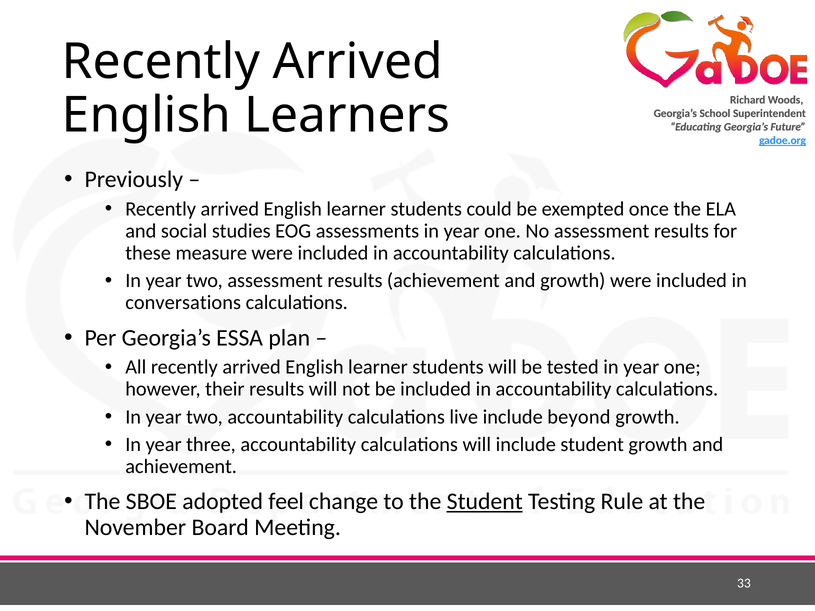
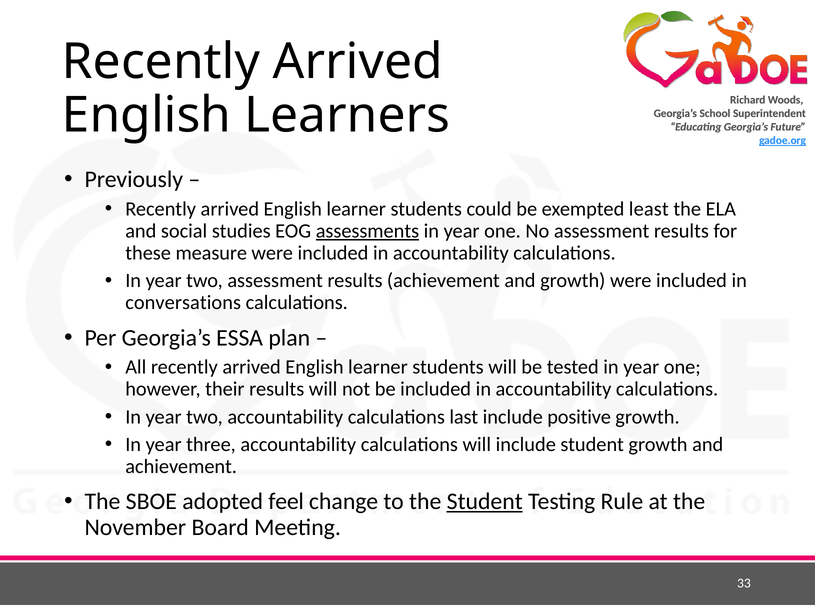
once: once -> least
assessments underline: none -> present
live: live -> last
beyond: beyond -> positive
